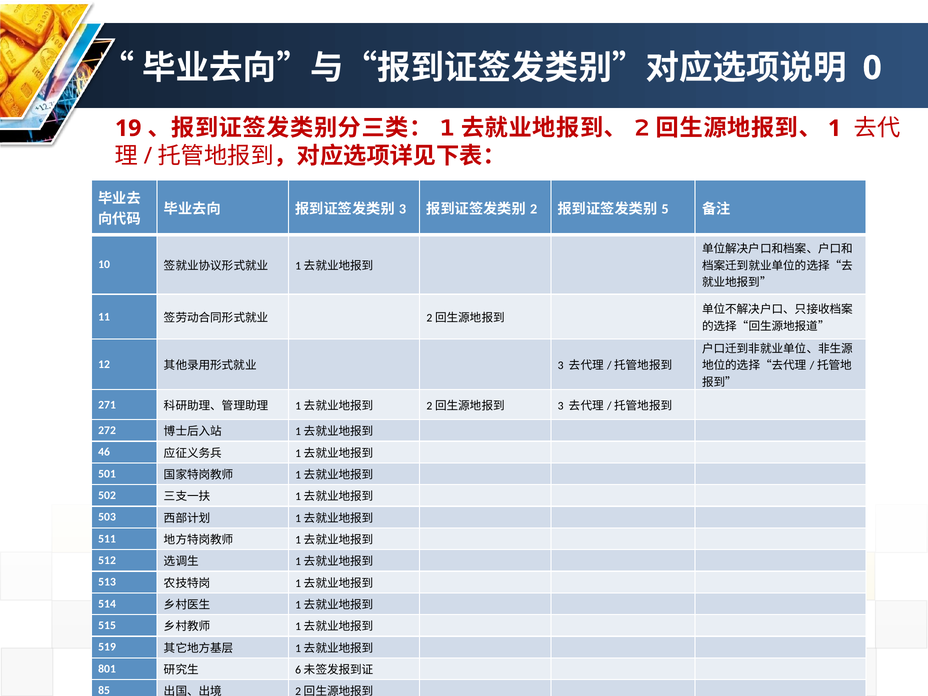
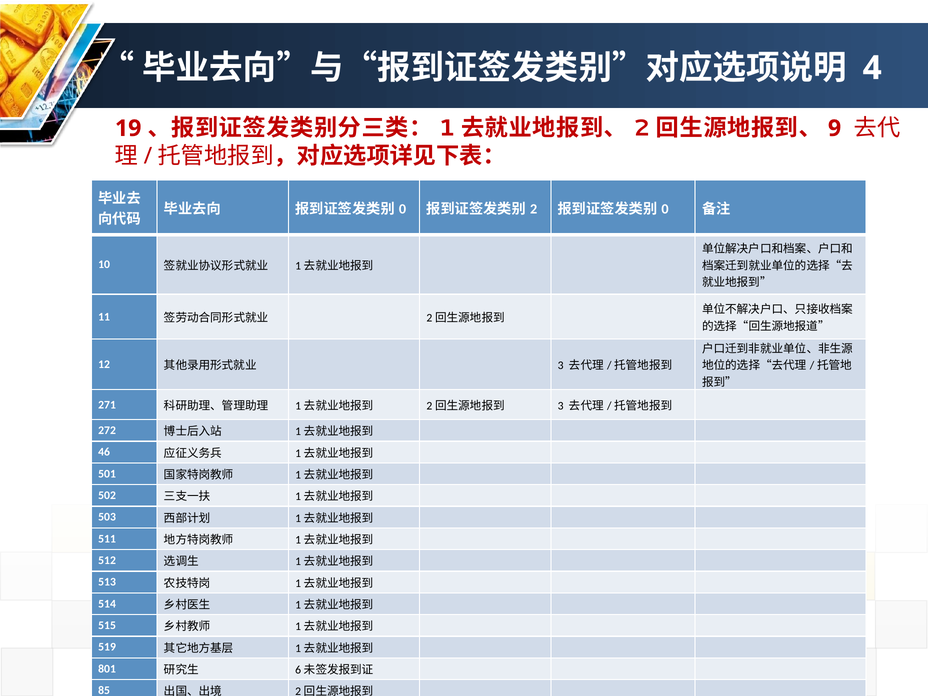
0: 0 -> 4
1 at (835, 128): 1 -> 9
3 at (402, 209): 3 -> 0
5 at (665, 209): 5 -> 0
